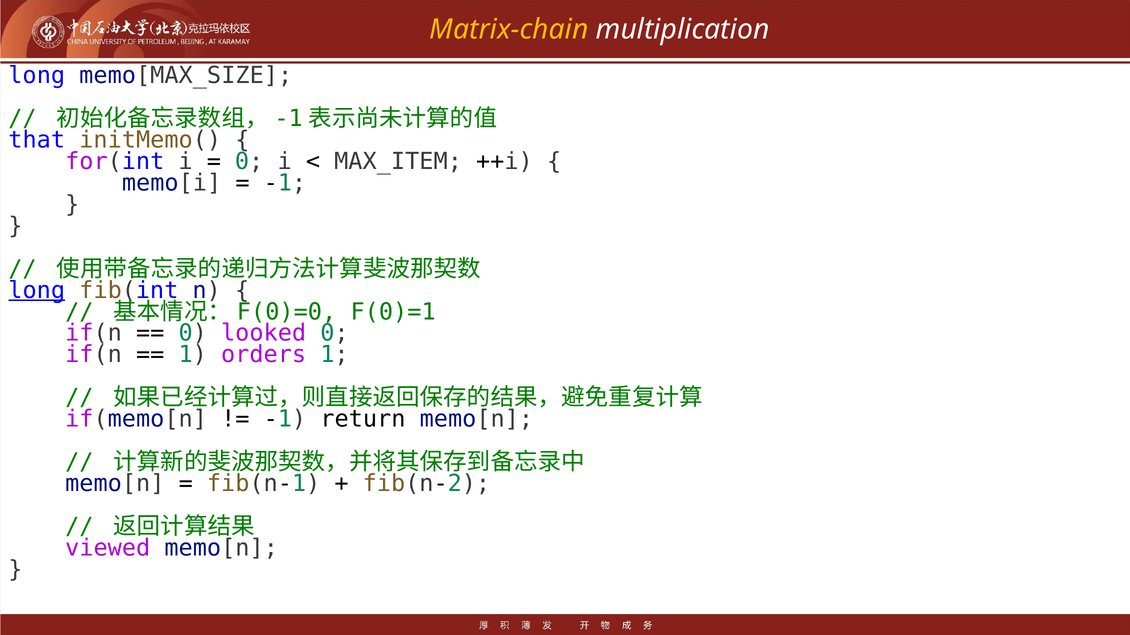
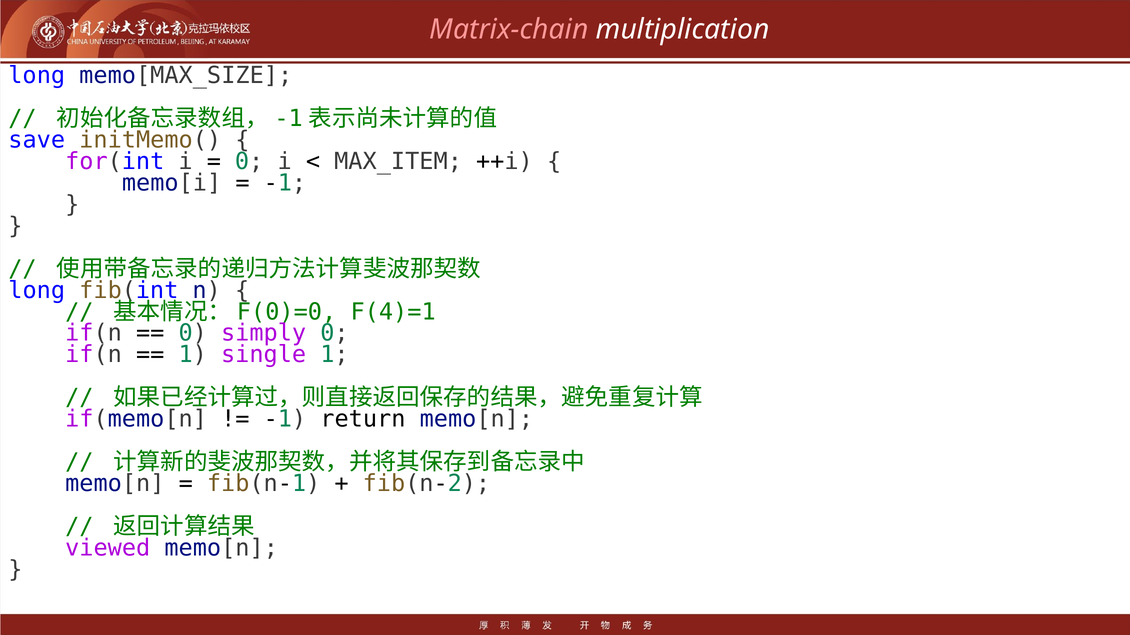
Matrix-chain colour: yellow -> pink
that: that -> save
long at (37, 291) underline: present -> none
F(0)=1: F(0)=1 -> F(4)=1
looked: looked -> simply
orders: orders -> single
